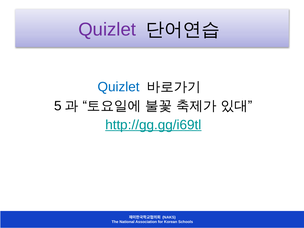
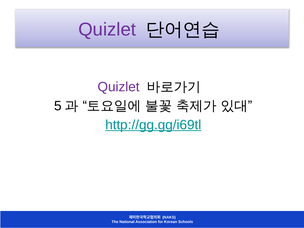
Quizlet at (119, 87) colour: blue -> purple
